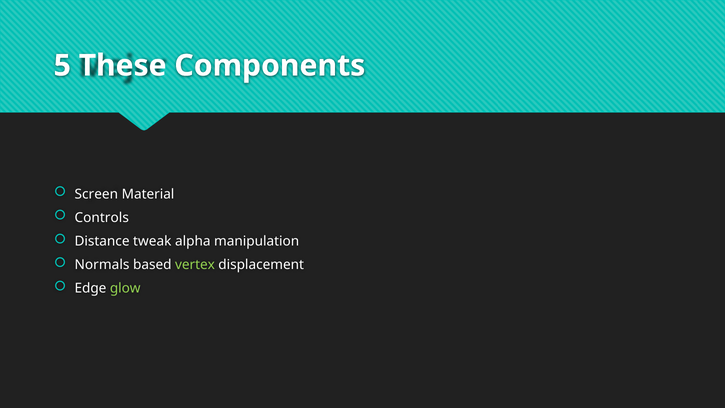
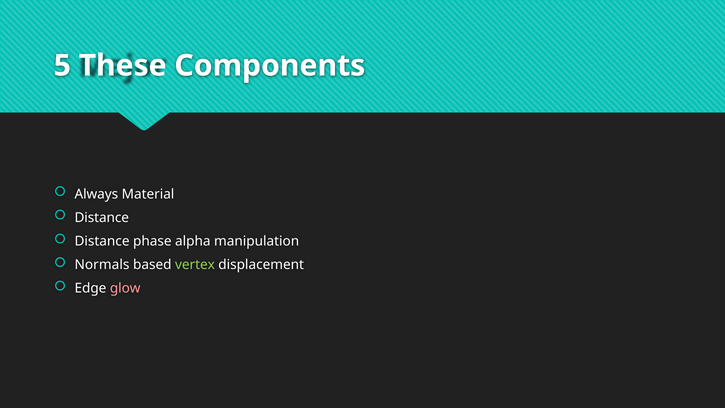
Screen: Screen -> Always
Controls at (102, 218): Controls -> Distance
tweak: tweak -> phase
glow colour: light green -> pink
